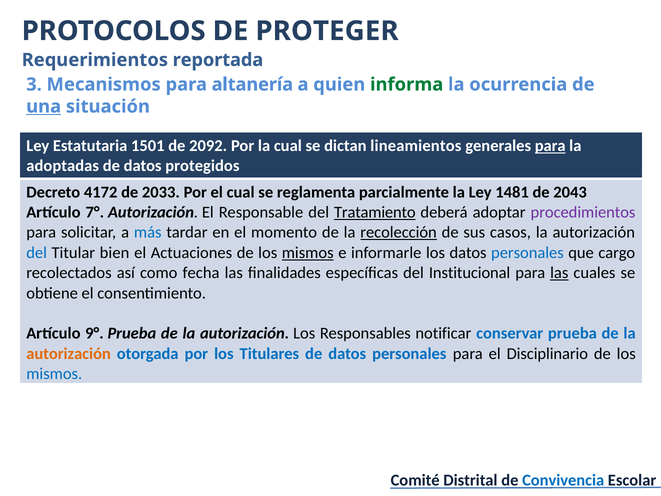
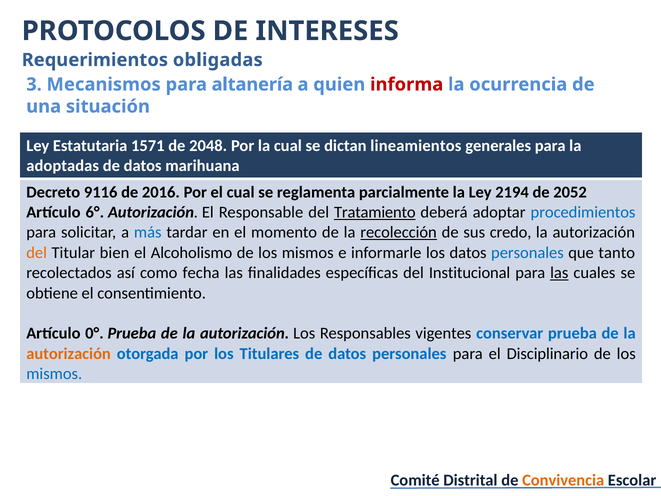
PROTEGER: PROTEGER -> INTERESES
reportada: reportada -> obligadas
informa colour: green -> red
una underline: present -> none
1501: 1501 -> 1571
2092: 2092 -> 2048
para at (550, 146) underline: present -> none
protegidos: protegidos -> marihuana
4172: 4172 -> 9116
2033: 2033 -> 2016
1481: 1481 -> 2194
2043: 2043 -> 2052
7°: 7° -> 6°
procedimientos colour: purple -> blue
casos: casos -> credo
del at (37, 253) colour: blue -> orange
Actuaciones: Actuaciones -> Alcoholismo
mismos at (308, 253) underline: present -> none
cargo: cargo -> tanto
9°: 9° -> 0°
notificar: notificar -> vigentes
Convivencia colour: blue -> orange
